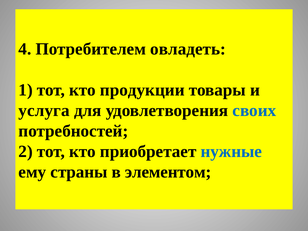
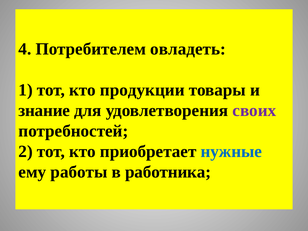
услуга: услуга -> знание
своих colour: blue -> purple
страны: страны -> работы
элементом: элементом -> работника
